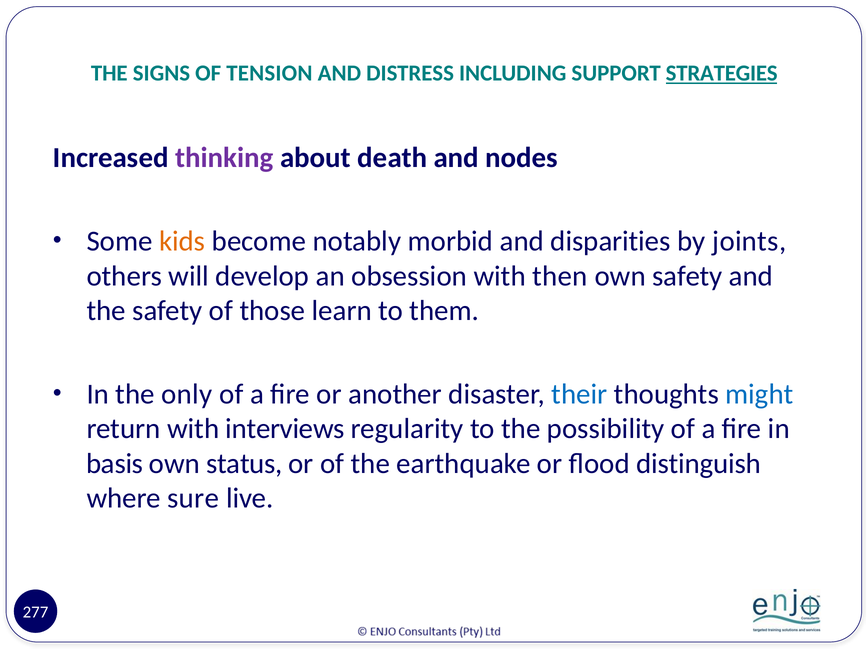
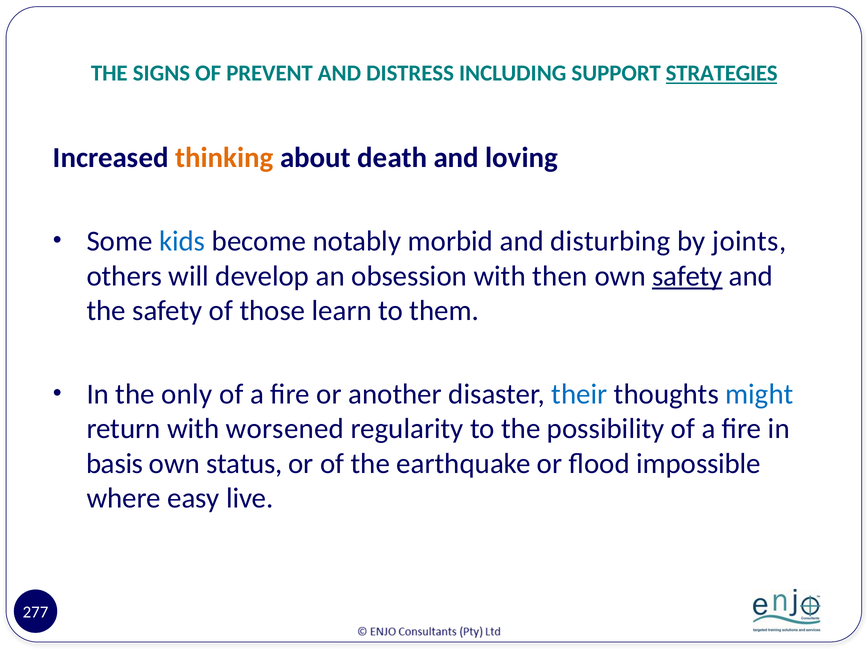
TENSION: TENSION -> PREVENT
thinking colour: purple -> orange
nodes: nodes -> loving
kids colour: orange -> blue
disparities: disparities -> disturbing
safety at (687, 276) underline: none -> present
interviews: interviews -> worsened
distinguish: distinguish -> impossible
sure: sure -> easy
